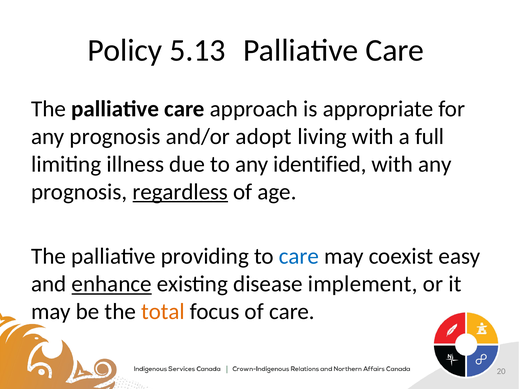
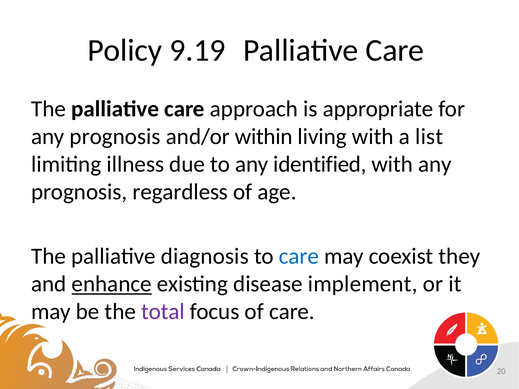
5.13: 5.13 -> 9.19
adopt: adopt -> within
full: full -> list
regardless underline: present -> none
providing: providing -> diagnosis
easy: easy -> they
total colour: orange -> purple
